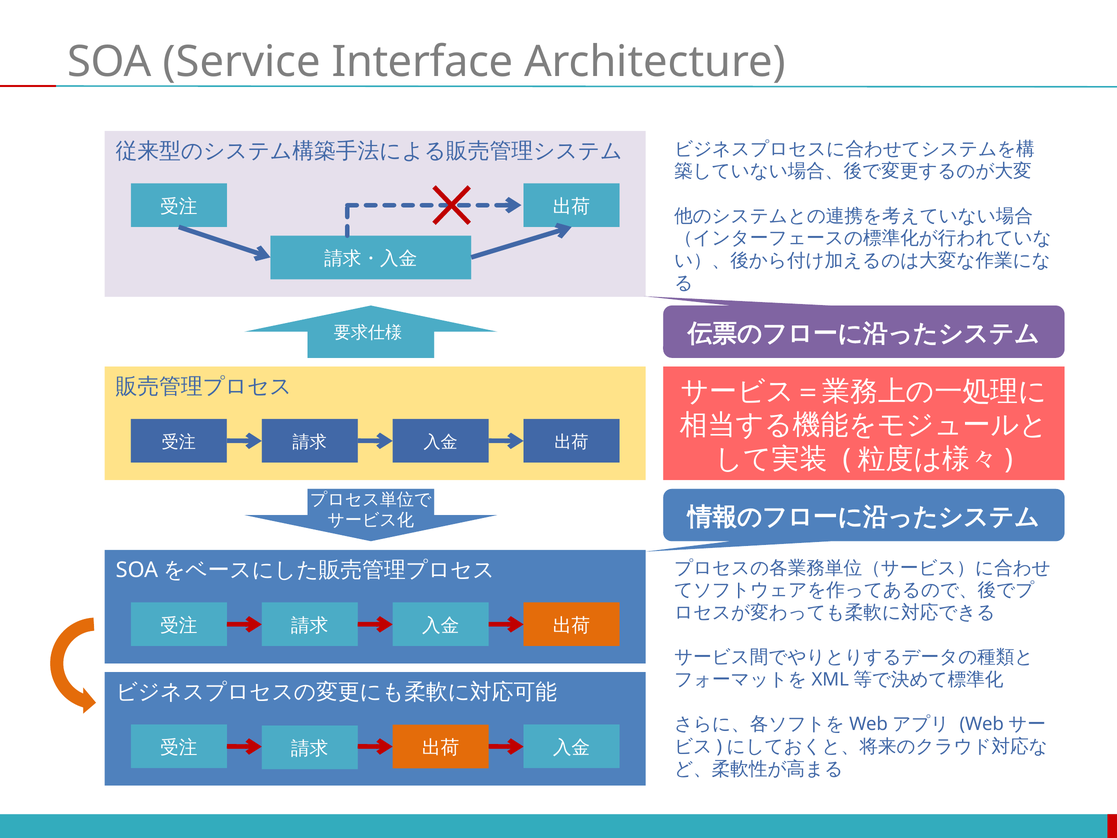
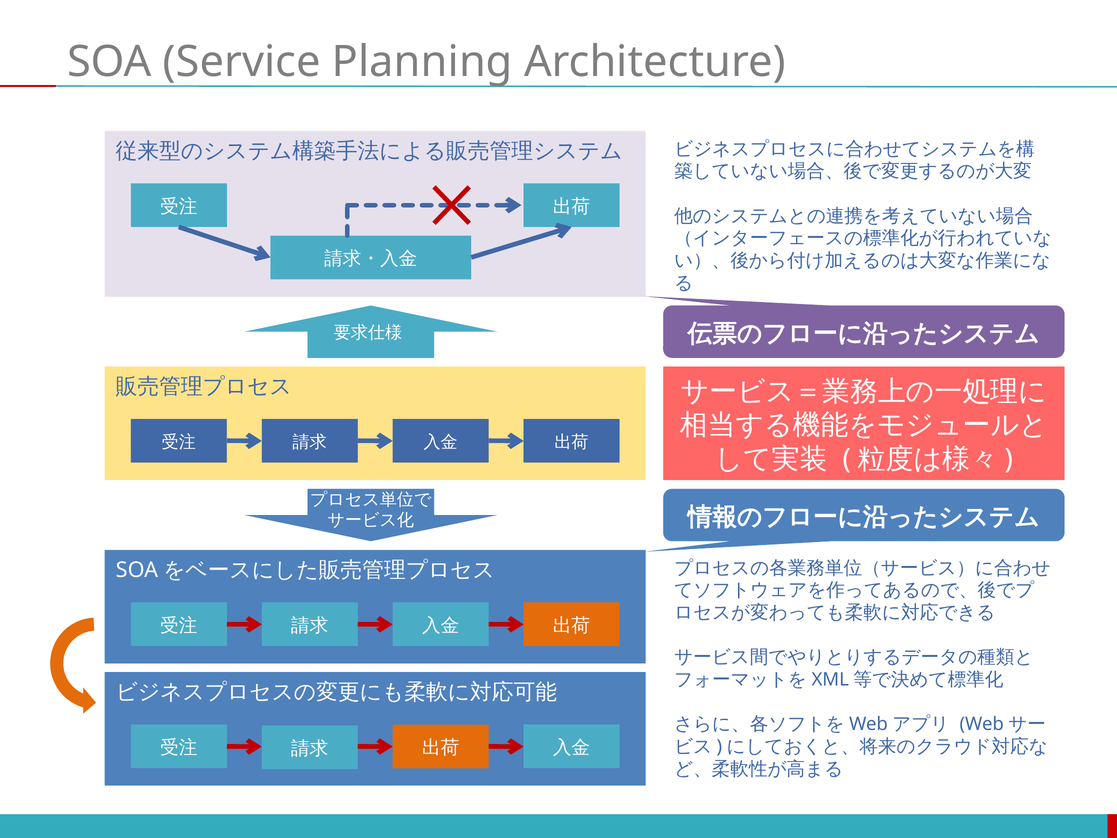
Interface: Interface -> Planning
